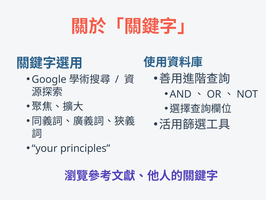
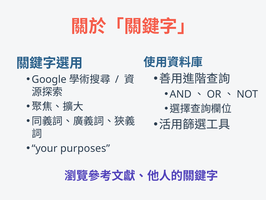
principles: principles -> purposes
